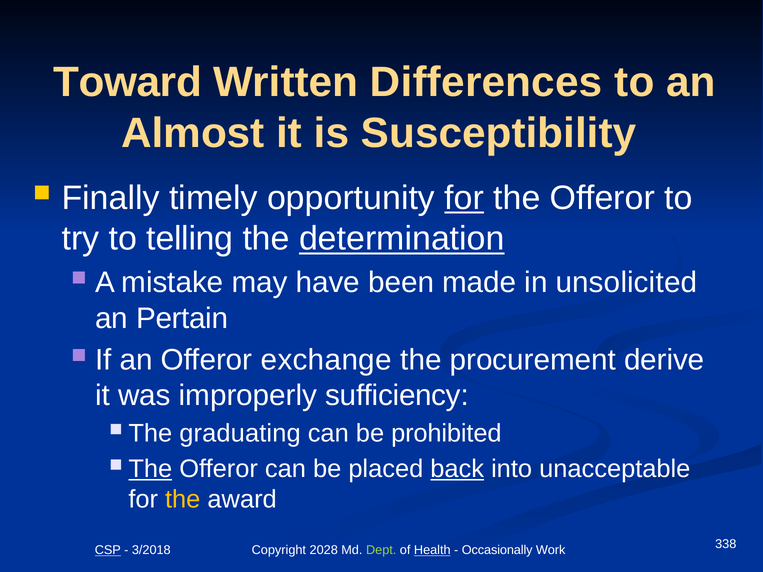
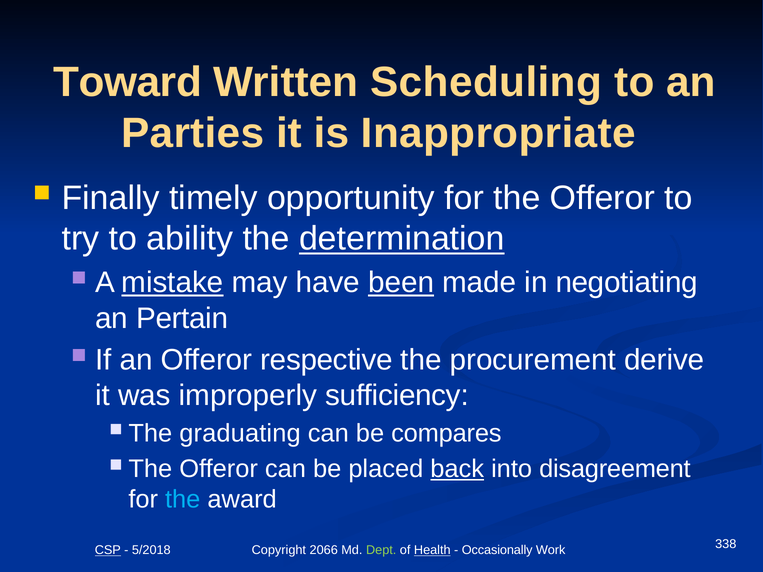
Differences: Differences -> Scheduling
Almost: Almost -> Parties
Susceptibility: Susceptibility -> Inappropriate
for at (464, 198) underline: present -> none
telling: telling -> ability
mistake underline: none -> present
been underline: none -> present
unsolicited: unsolicited -> negotiating
exchange: exchange -> respective
prohibited: prohibited -> compares
The at (150, 469) underline: present -> none
unacceptable: unacceptable -> disagreement
the at (183, 500) colour: yellow -> light blue
3/2018: 3/2018 -> 5/2018
2028: 2028 -> 2066
